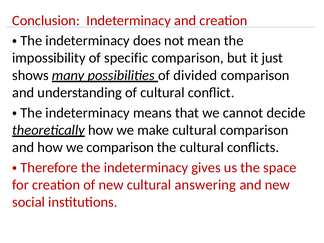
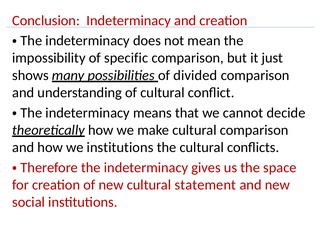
we comparison: comparison -> institutions
answering: answering -> statement
